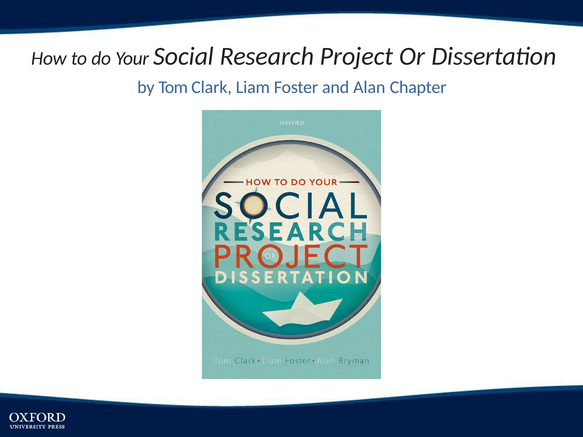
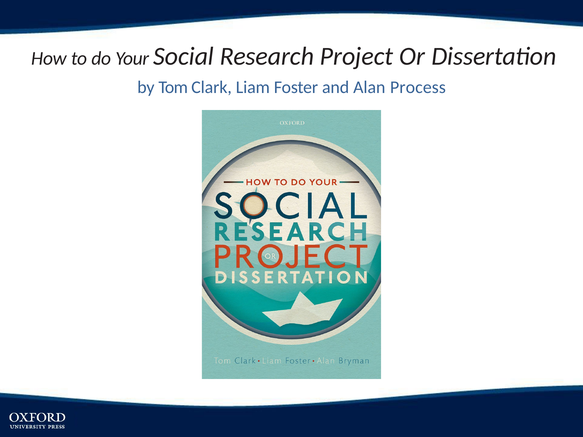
Chapter: Chapter -> Process
